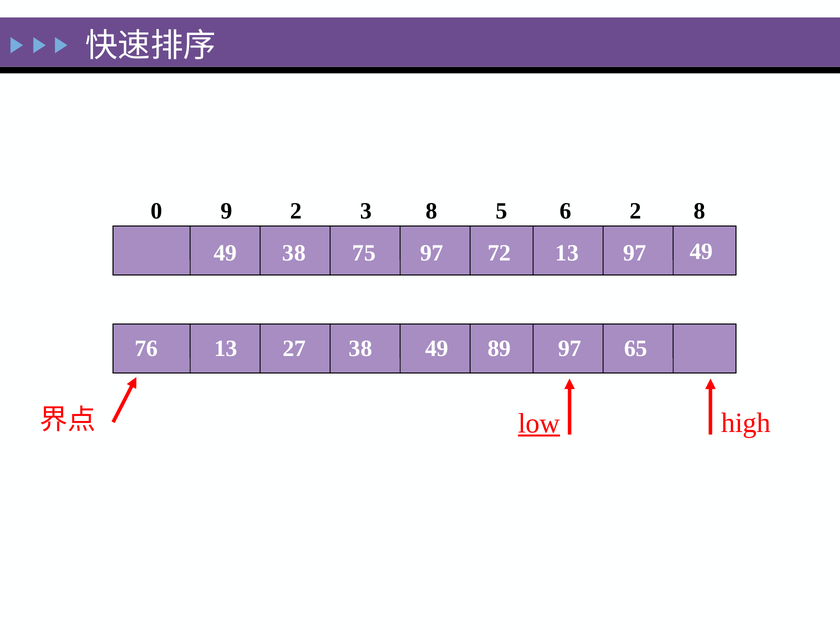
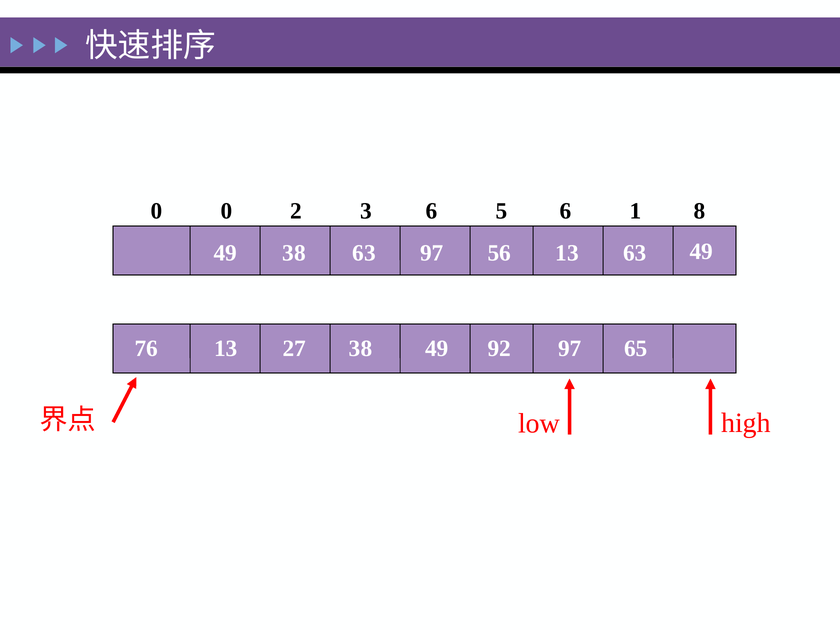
0 9: 9 -> 0
3 8: 8 -> 6
6 2: 2 -> 1
38 75: 75 -> 63
72: 72 -> 56
13 97: 97 -> 63
89: 89 -> 92
low underline: present -> none
